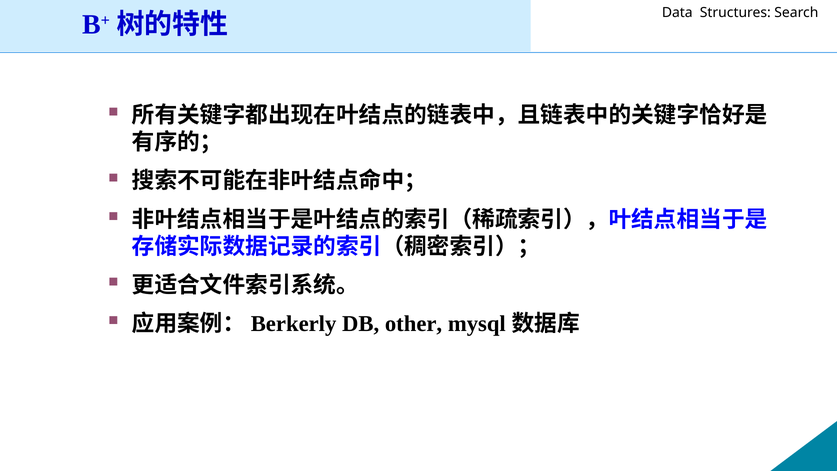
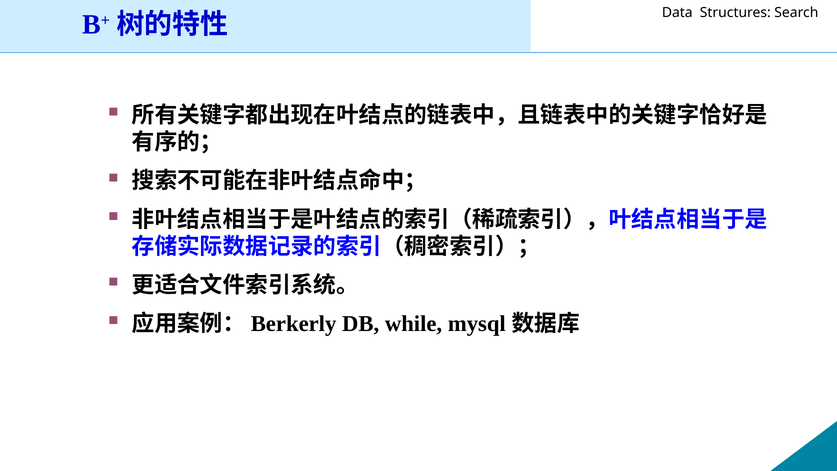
other: other -> while
